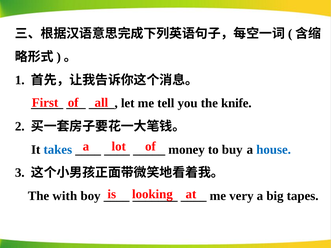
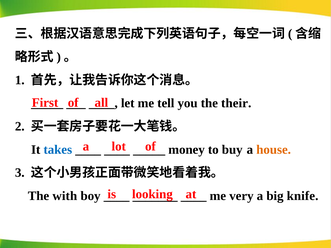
knife: knife -> their
house colour: blue -> orange
tapes: tapes -> knife
